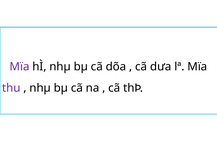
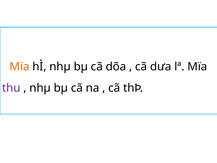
Mïa at (20, 67) colour: purple -> orange
